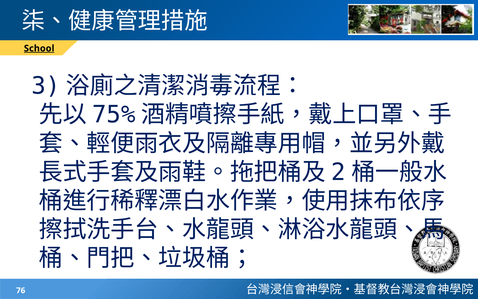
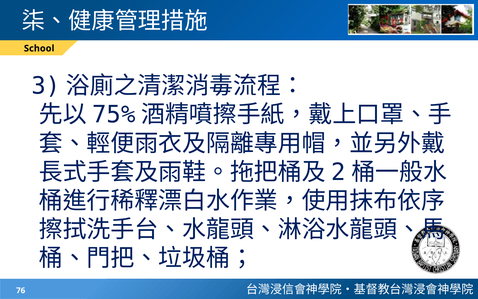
School underline: present -> none
